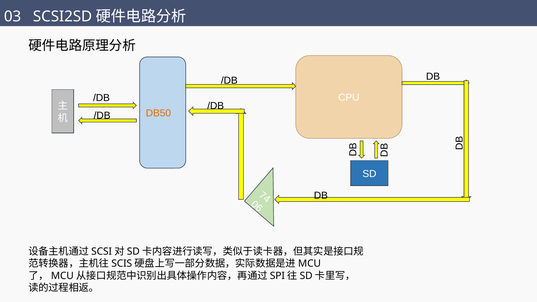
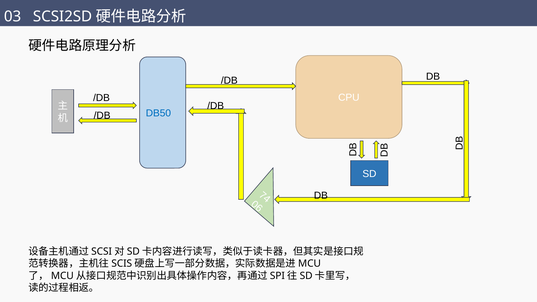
DB50 colour: orange -> blue
